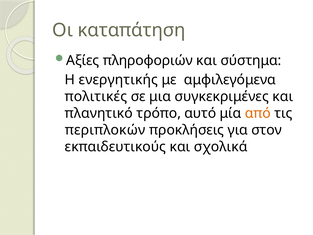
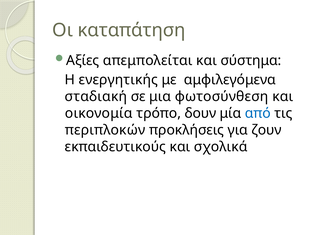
πληροφοριών: πληροφοριών -> απεμπολείται
πολιτικές: πολιτικές -> σταδιακή
συγκεκριμένες: συγκεκριμένες -> φωτοσύνθεση
πλανητικό: πλανητικό -> οικονομία
αυτό: αυτό -> δουν
από colour: orange -> blue
στον: στον -> ζουν
